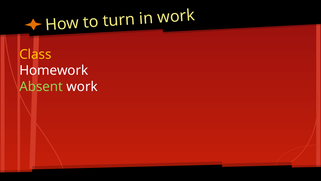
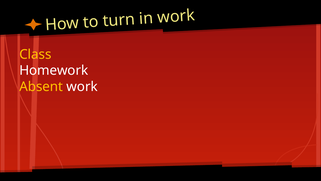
Absent colour: light green -> yellow
